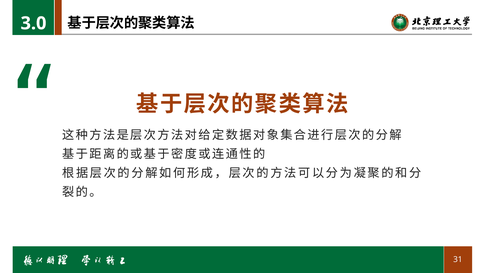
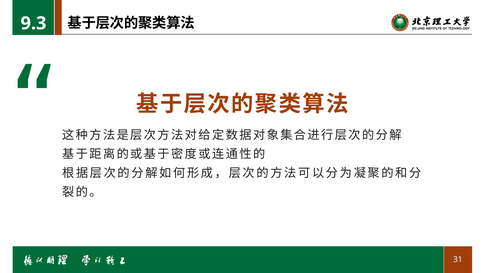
3.0: 3.0 -> 9.3
